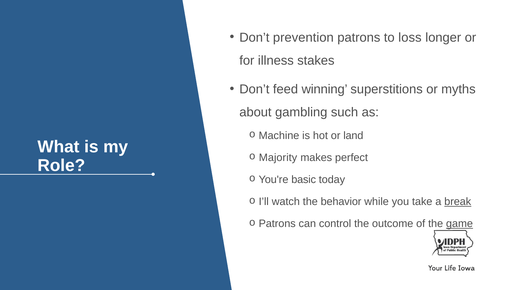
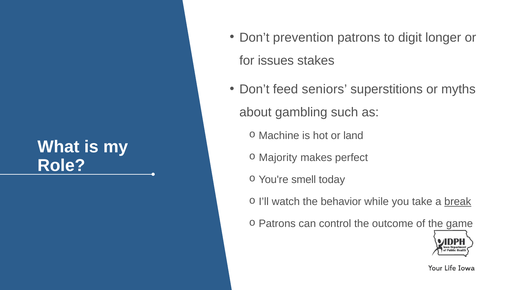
loss: loss -> digit
illness: illness -> issues
winning: winning -> seniors
basic: basic -> smell
game underline: present -> none
